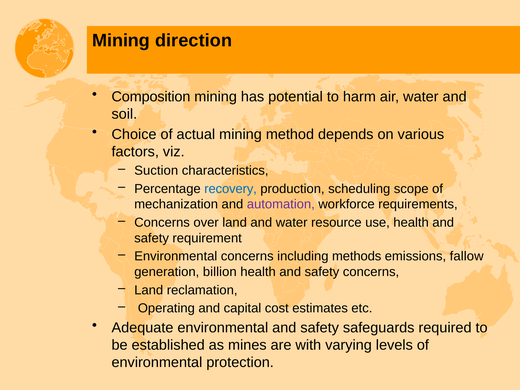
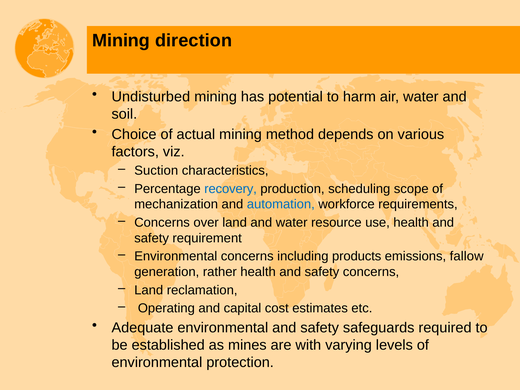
Composition: Composition -> Undisturbed
automation colour: purple -> blue
methods: methods -> products
billion: billion -> rather
